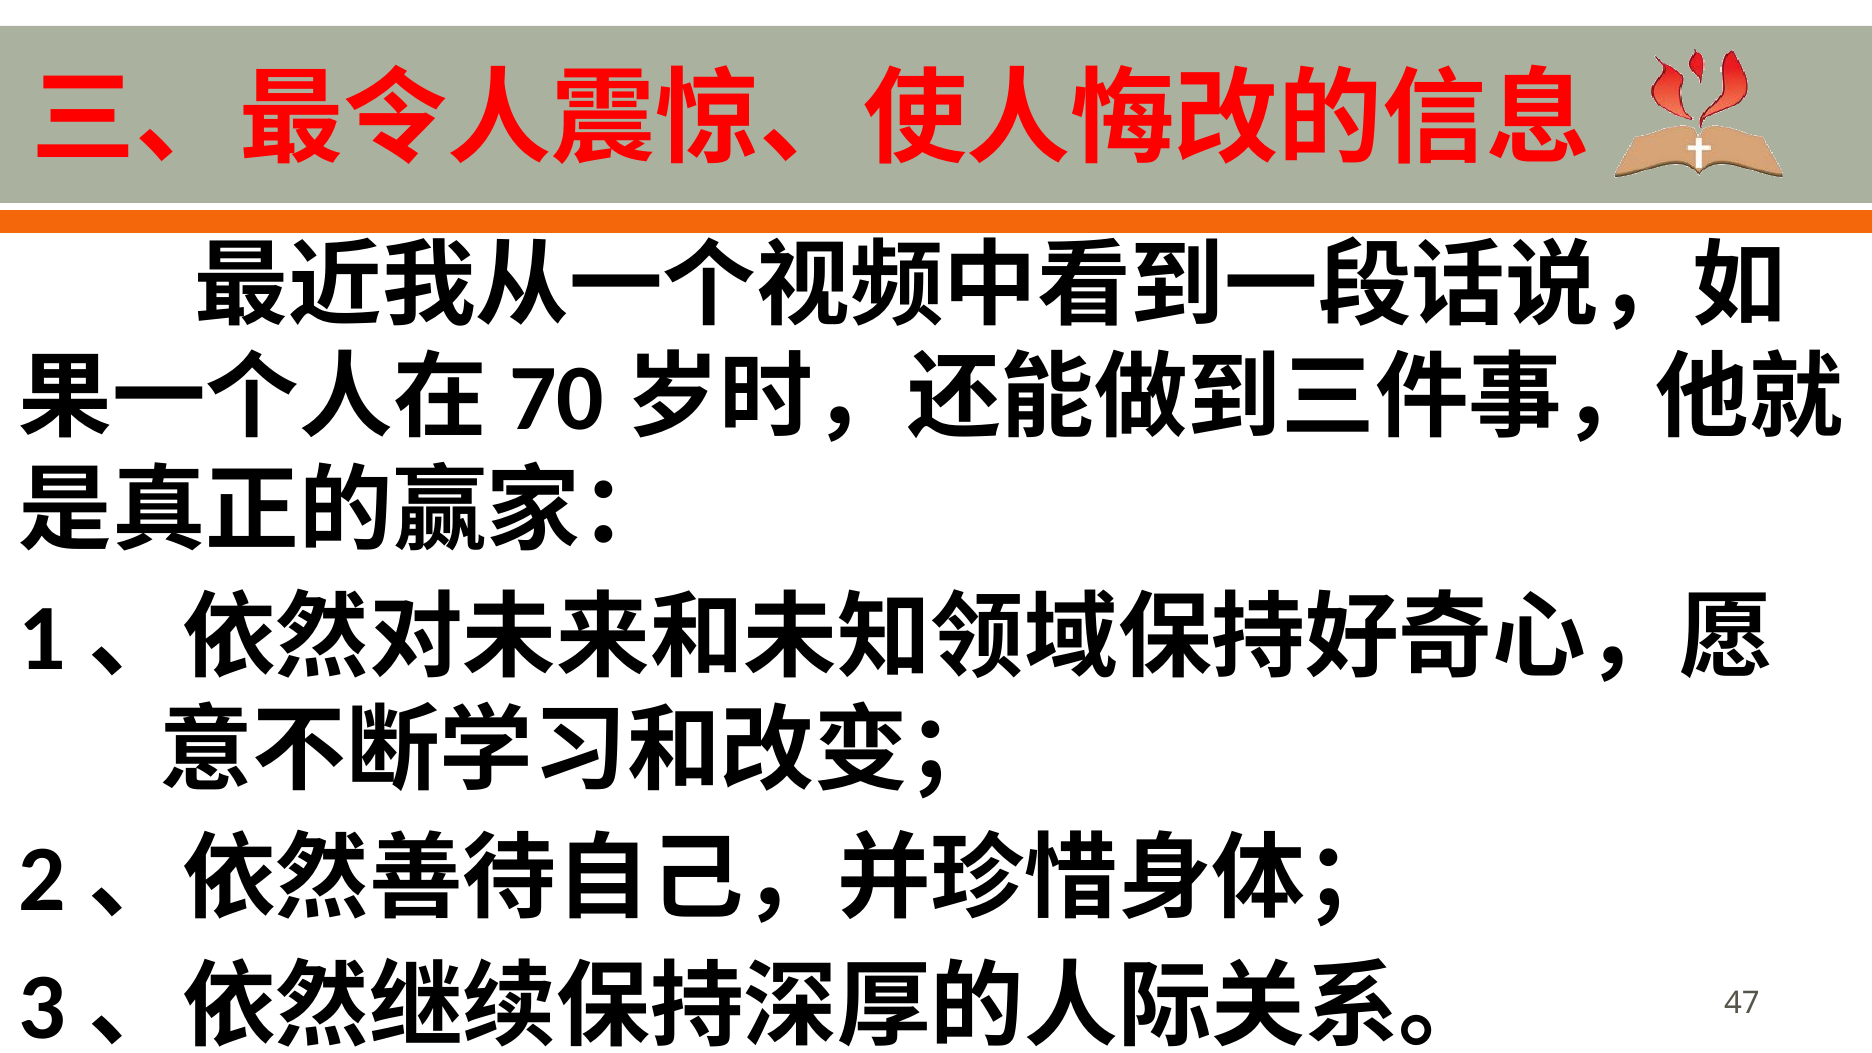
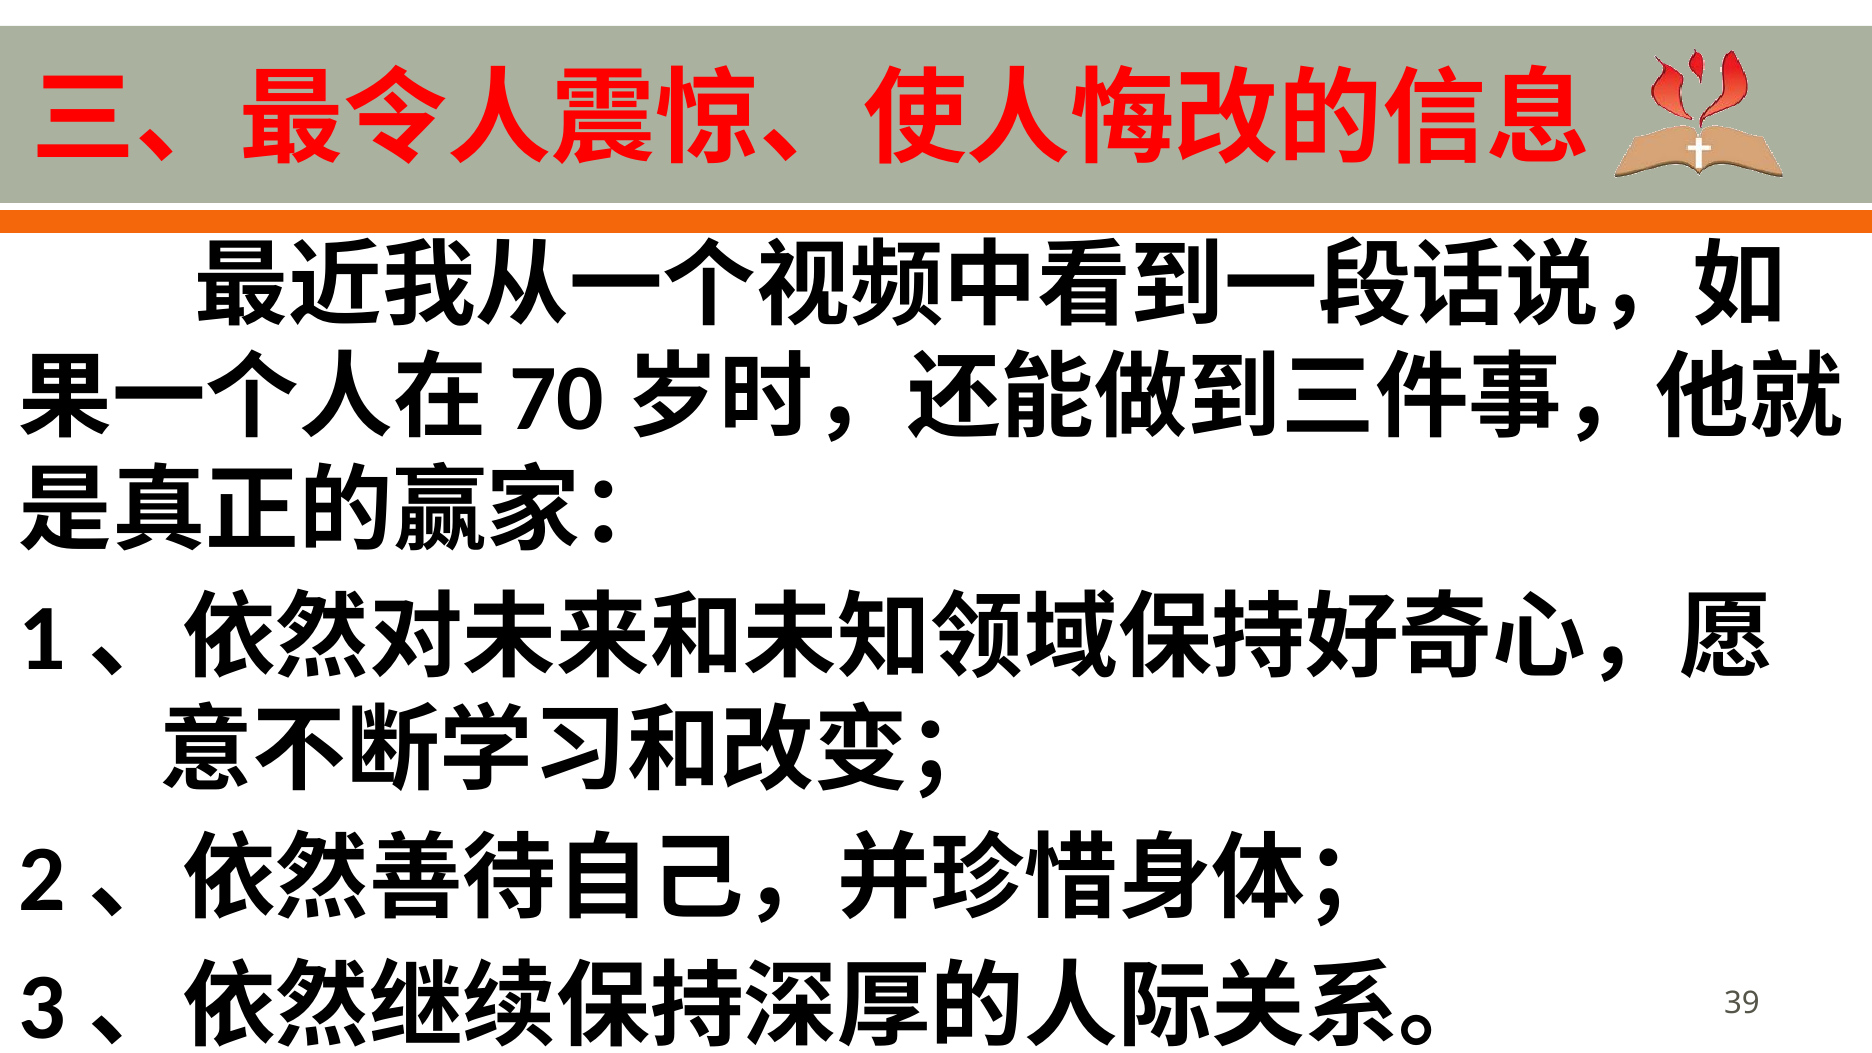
47: 47 -> 39
